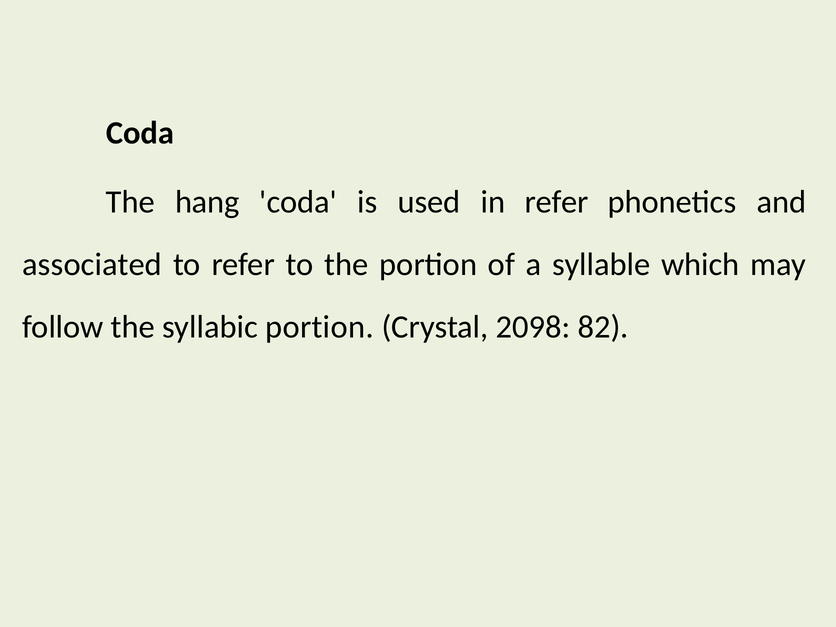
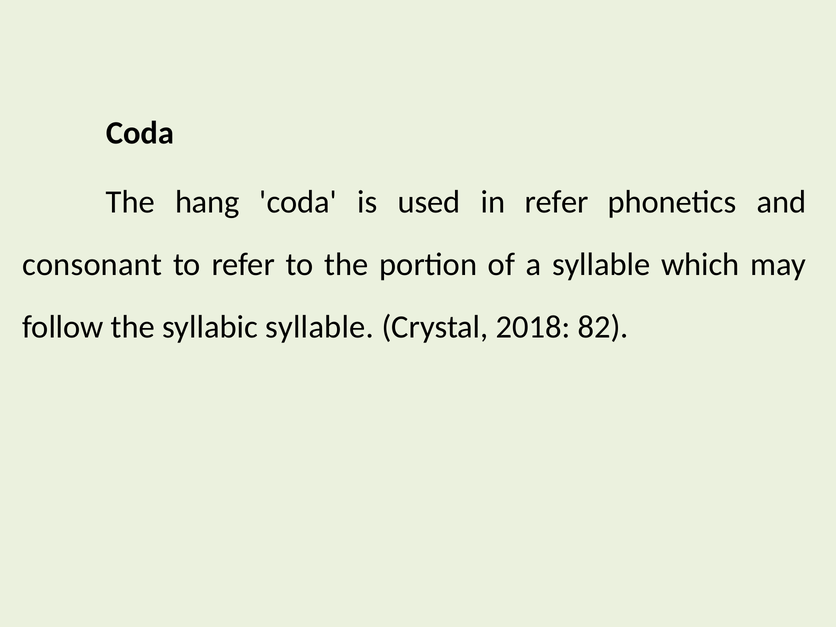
associated: associated -> consonant
syllabic portion: portion -> syllable
2098: 2098 -> 2018
